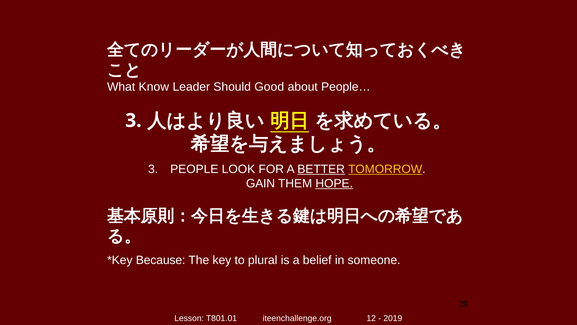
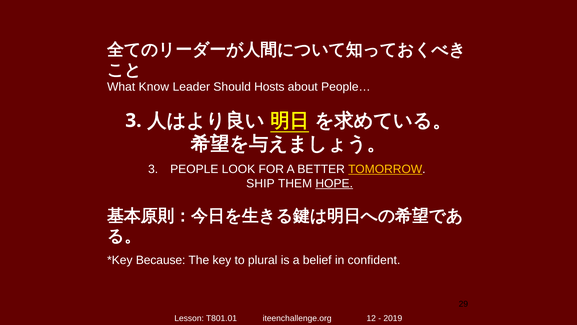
Good: Good -> Hosts
BETTER underline: present -> none
GAIN: GAIN -> SHIP
someone: someone -> confident
